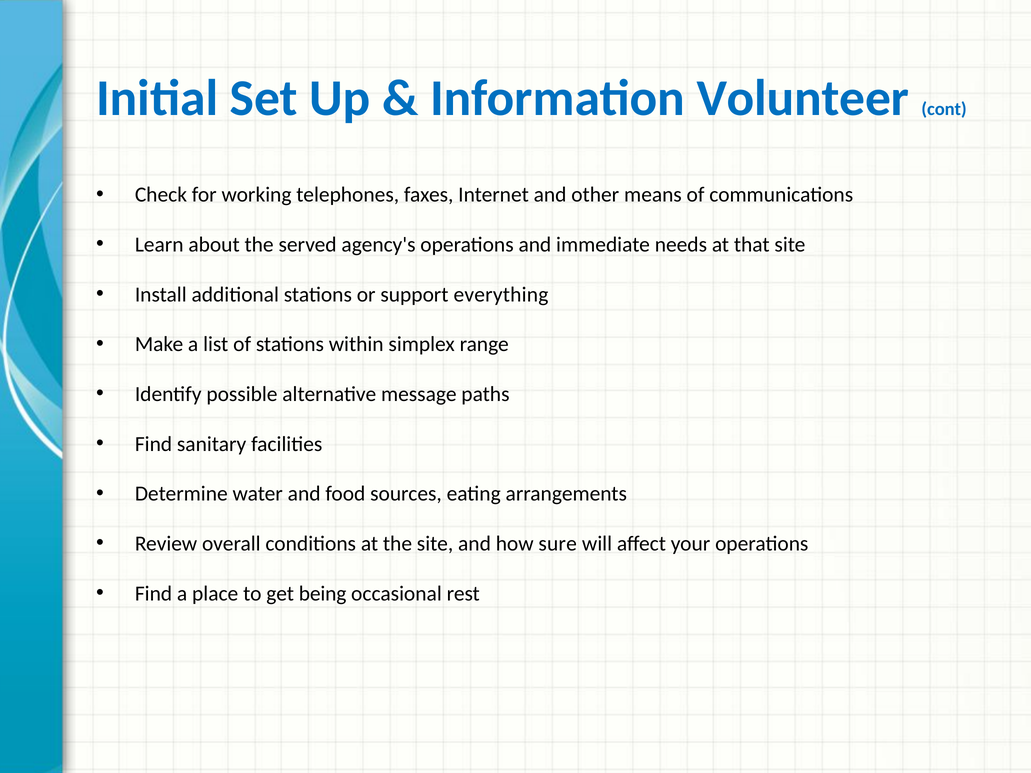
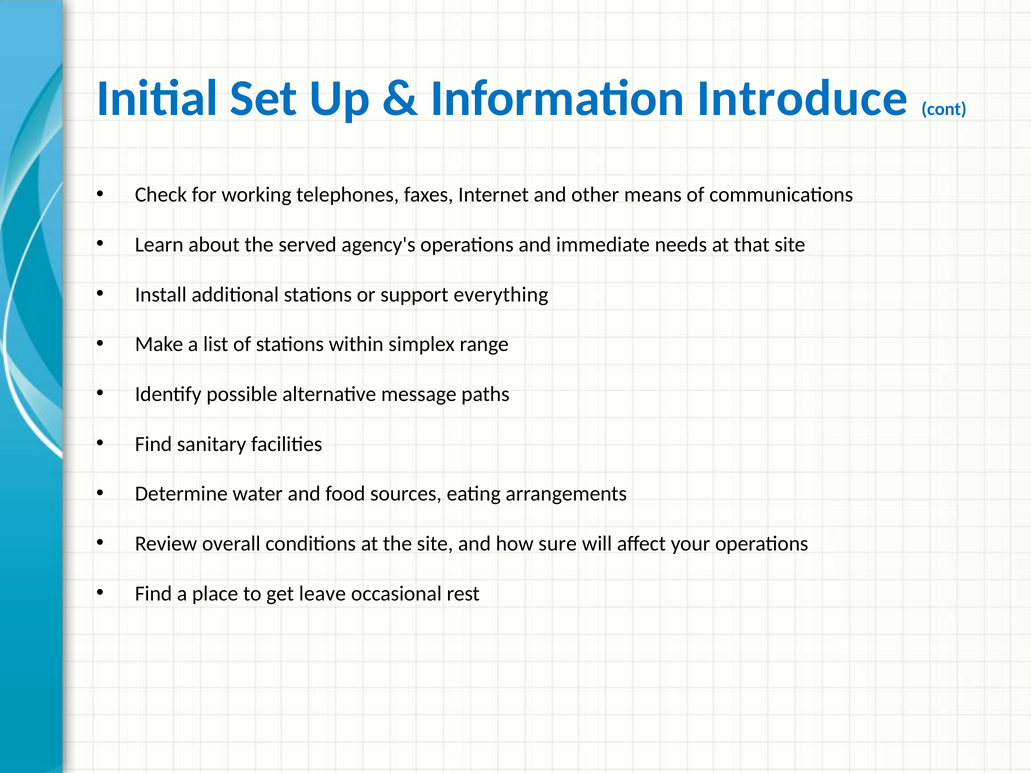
Volunteer: Volunteer -> Introduce
being: being -> leave
